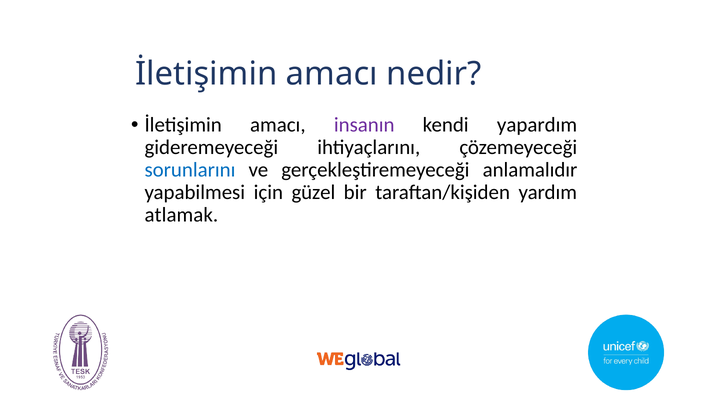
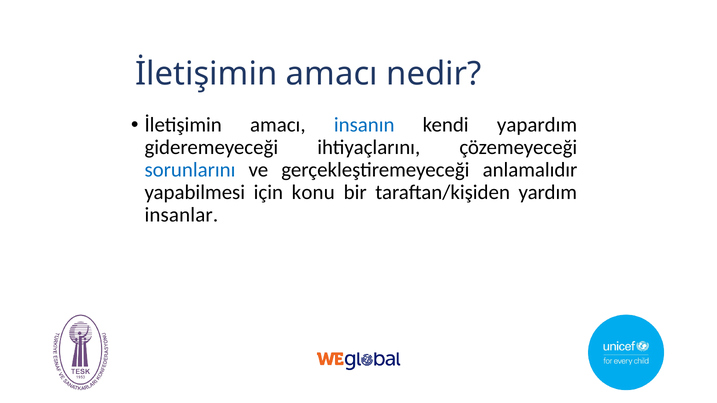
insanın colour: purple -> blue
güzel: güzel -> konu
atlamak: atlamak -> insanlar
